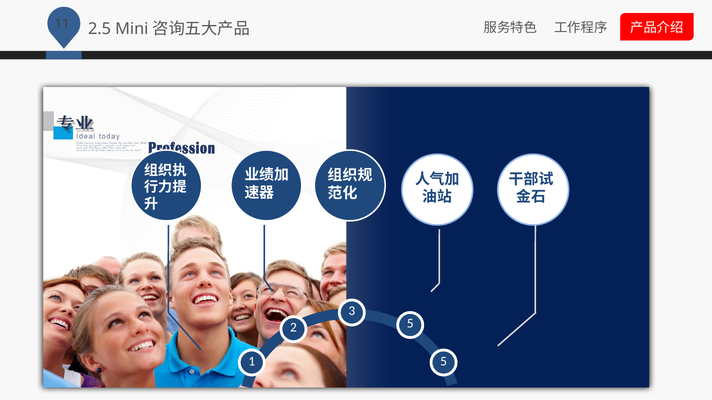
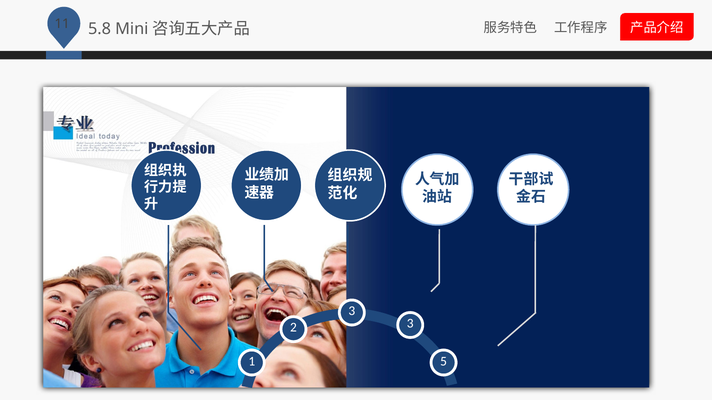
2.5: 2.5 -> 5.8
2 5: 5 -> 3
